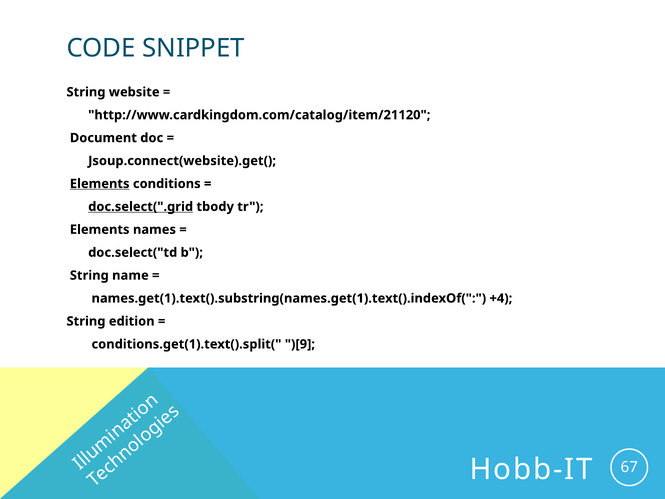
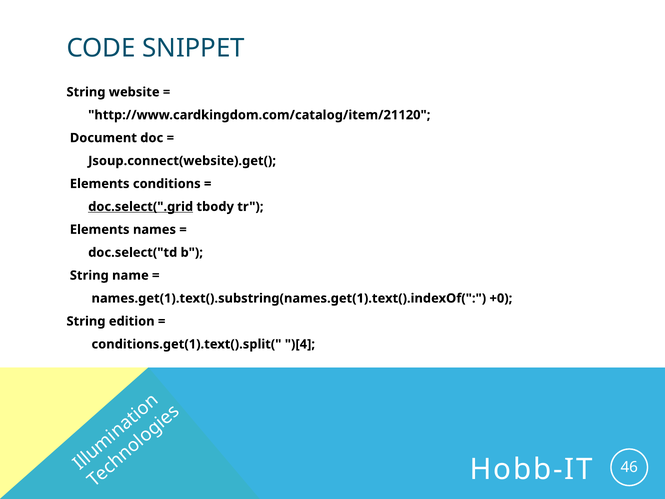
Elements at (100, 184) underline: present -> none
+4: +4 -> +0
)[9: )[9 -> )[4
67: 67 -> 46
